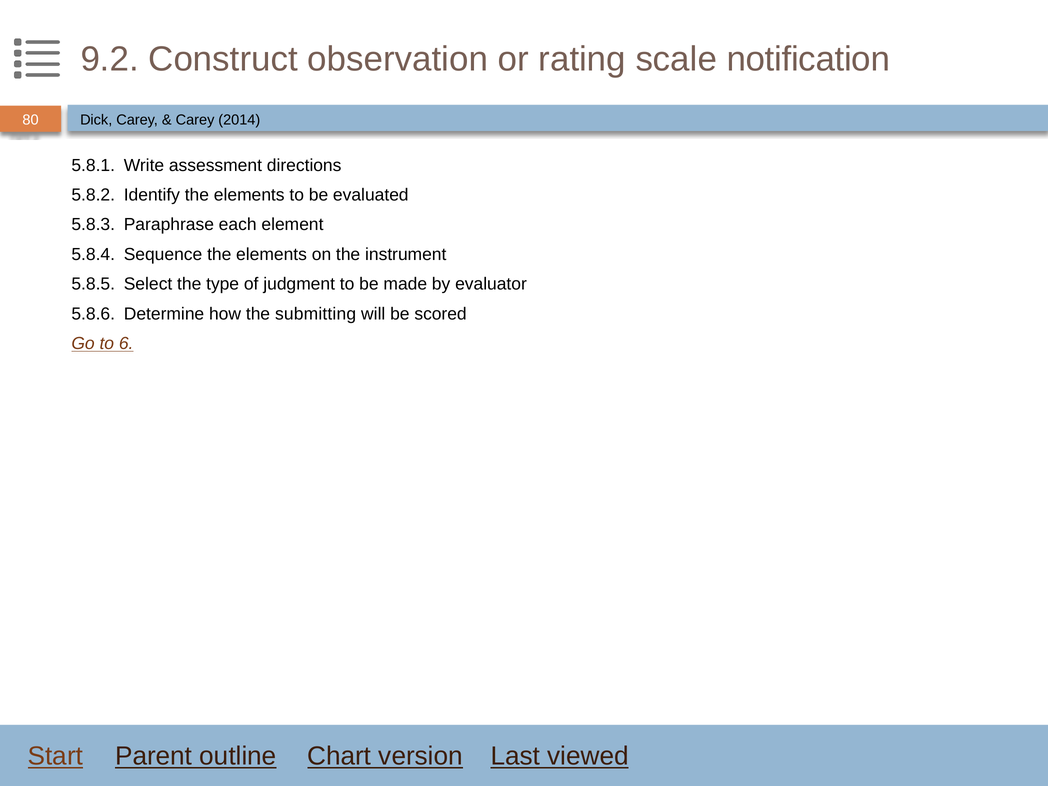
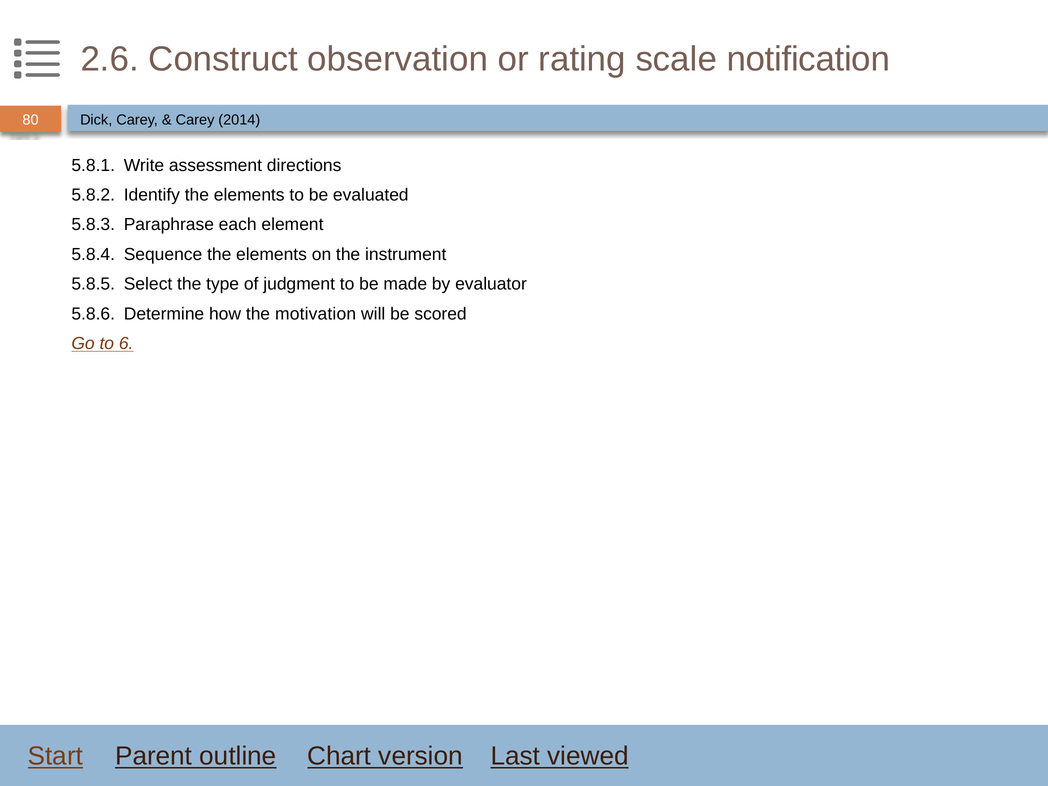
9.2: 9.2 -> 2.6
submitting: submitting -> motivation
